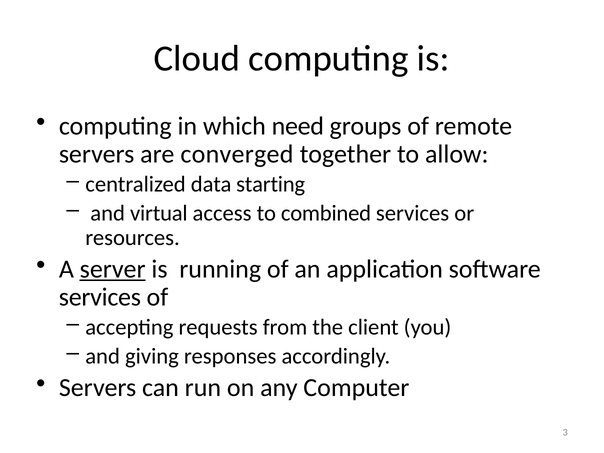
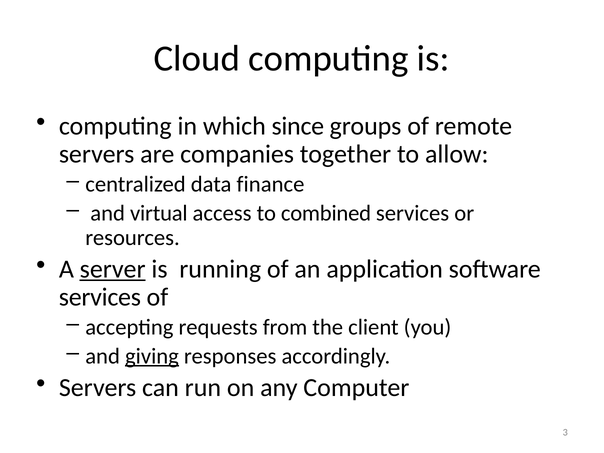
need: need -> since
converged: converged -> companies
starting: starting -> finance
giving underline: none -> present
